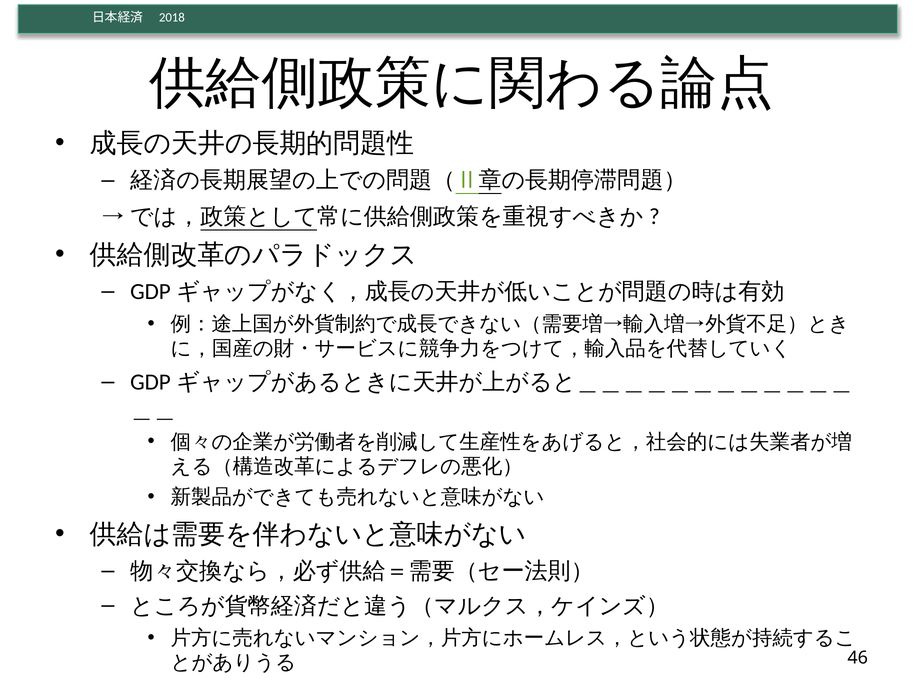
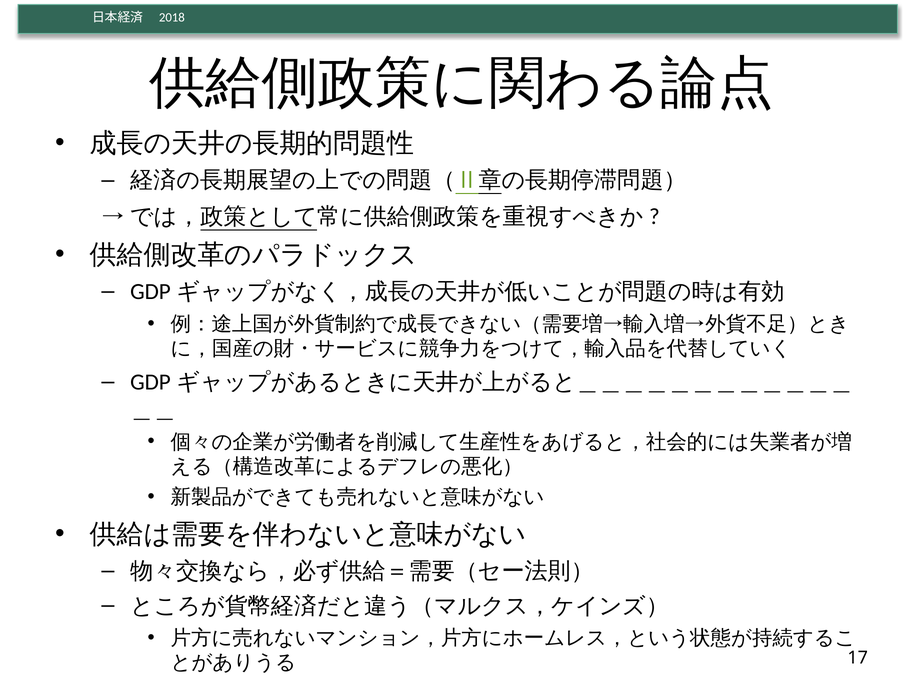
46: 46 -> 17
